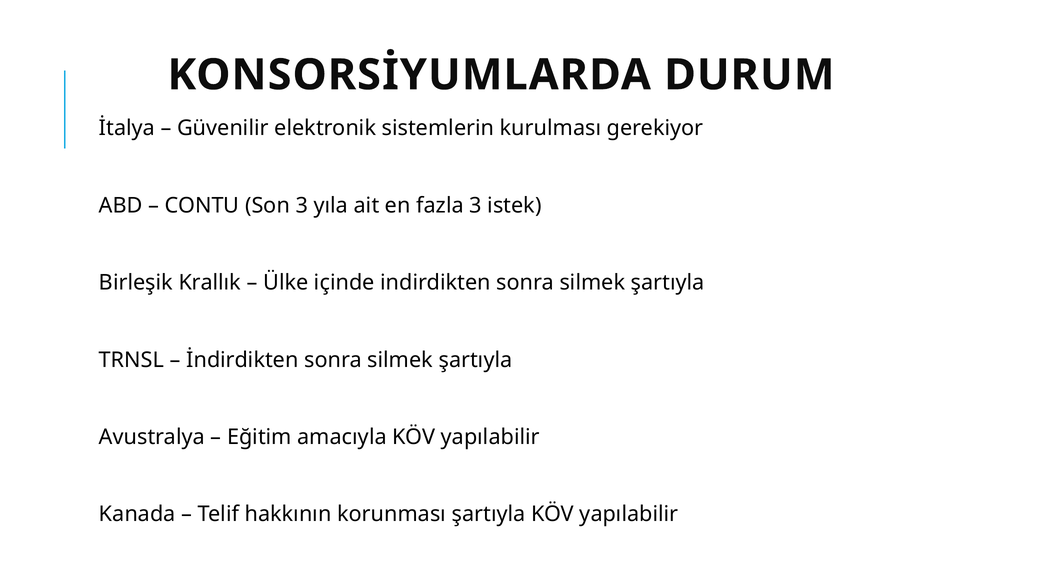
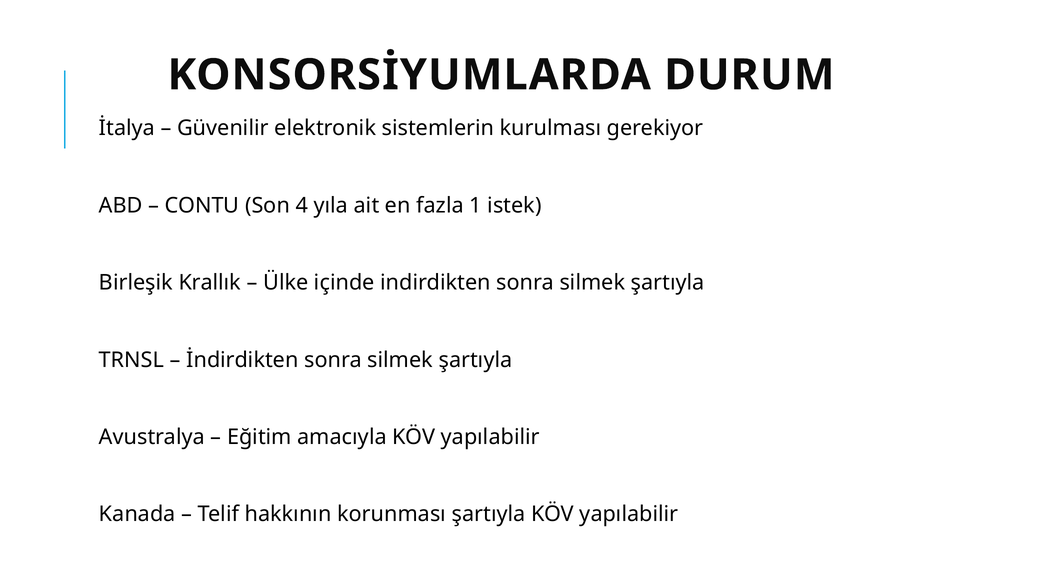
Son 3: 3 -> 4
fazla 3: 3 -> 1
